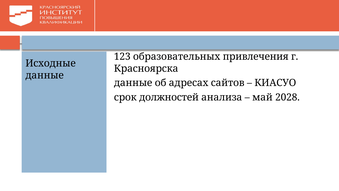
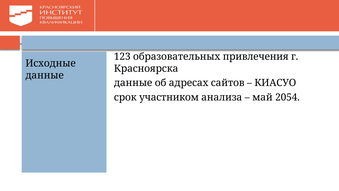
должностей: должностей -> участником
2028: 2028 -> 2054
